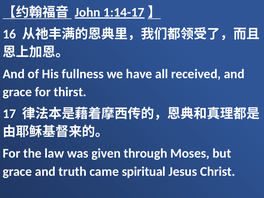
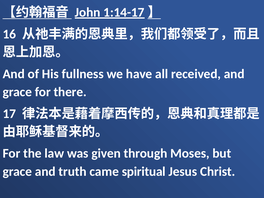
thirst: thirst -> there
